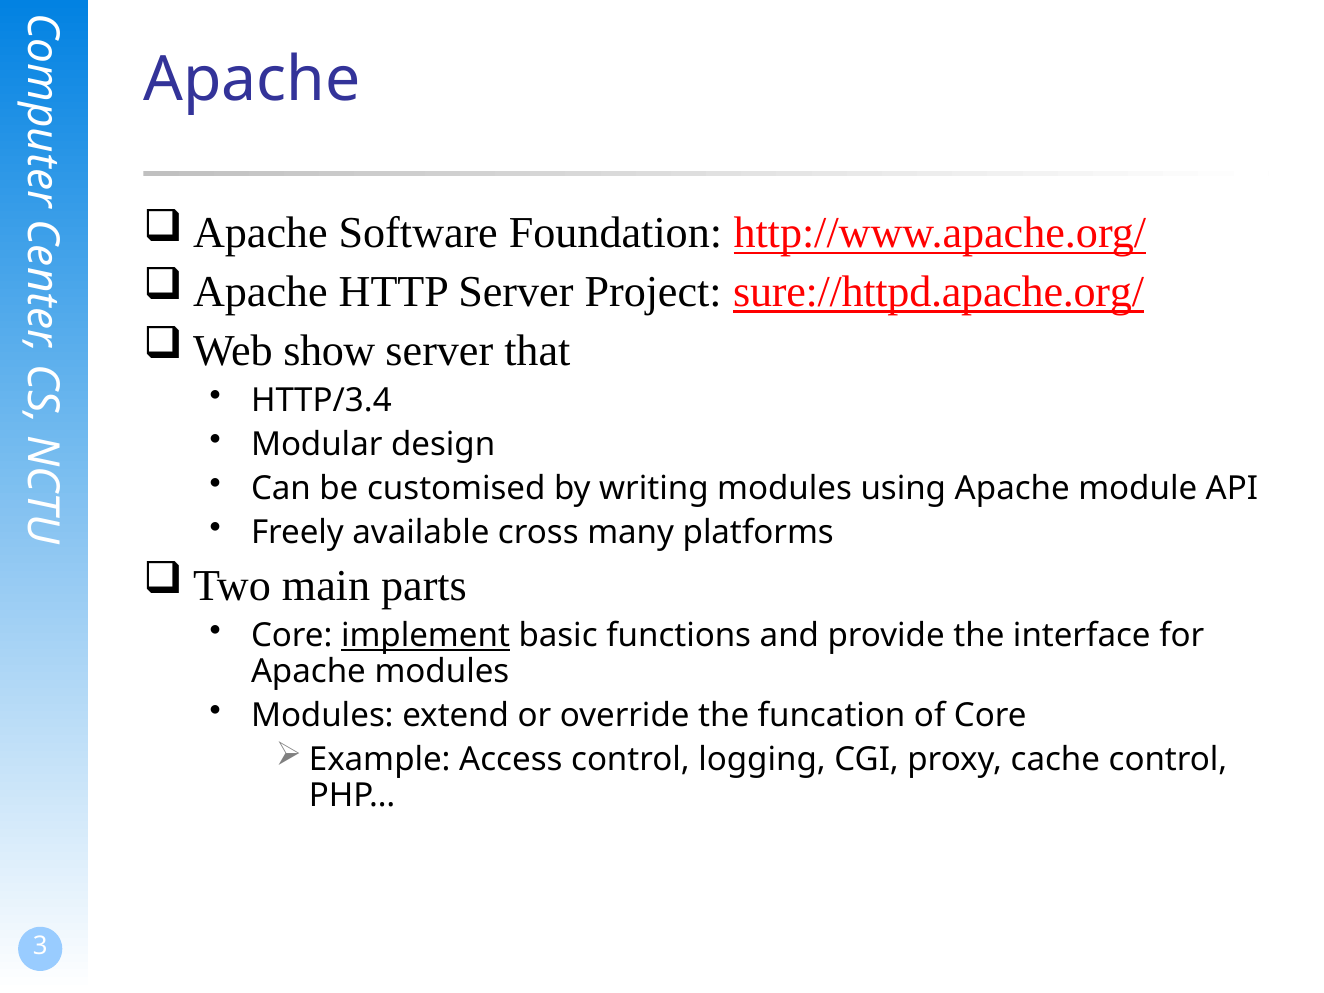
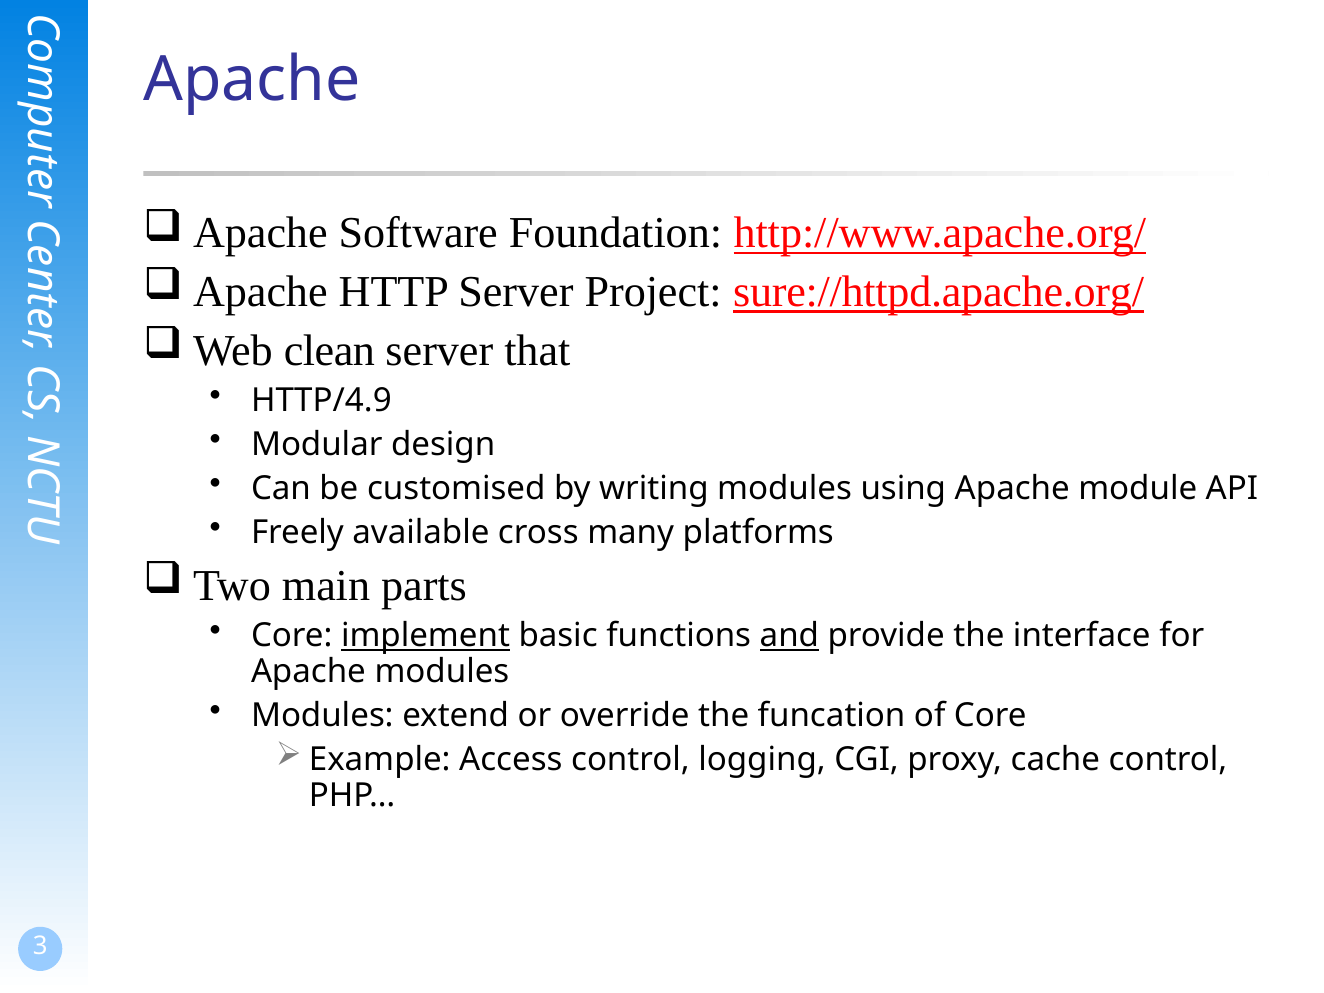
show: show -> clean
HTTP/3.4: HTTP/3.4 -> HTTP/4.9
and underline: none -> present
